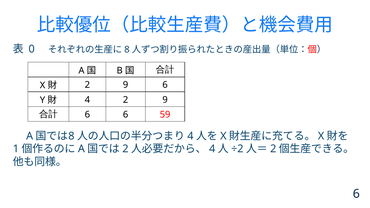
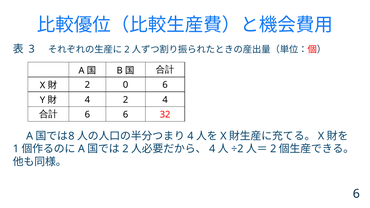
0: 0 -> 3
8 at (127, 50): 8 -> 2
9 at (126, 85): 9 -> 0
4 2 9: 9 -> 4
59: 59 -> 32
